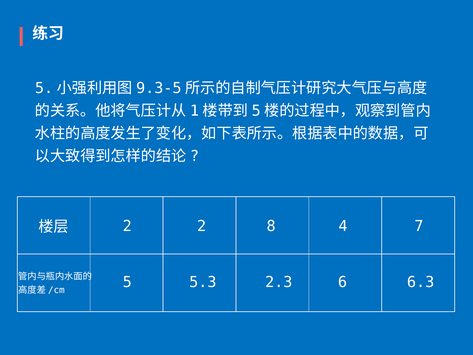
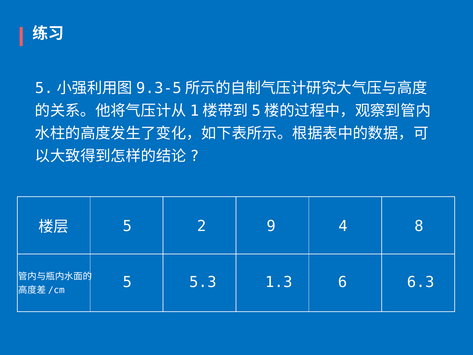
2 at (127, 226): 2 -> 5
8: 8 -> 9
7: 7 -> 8
2.3: 2.3 -> 1.3
